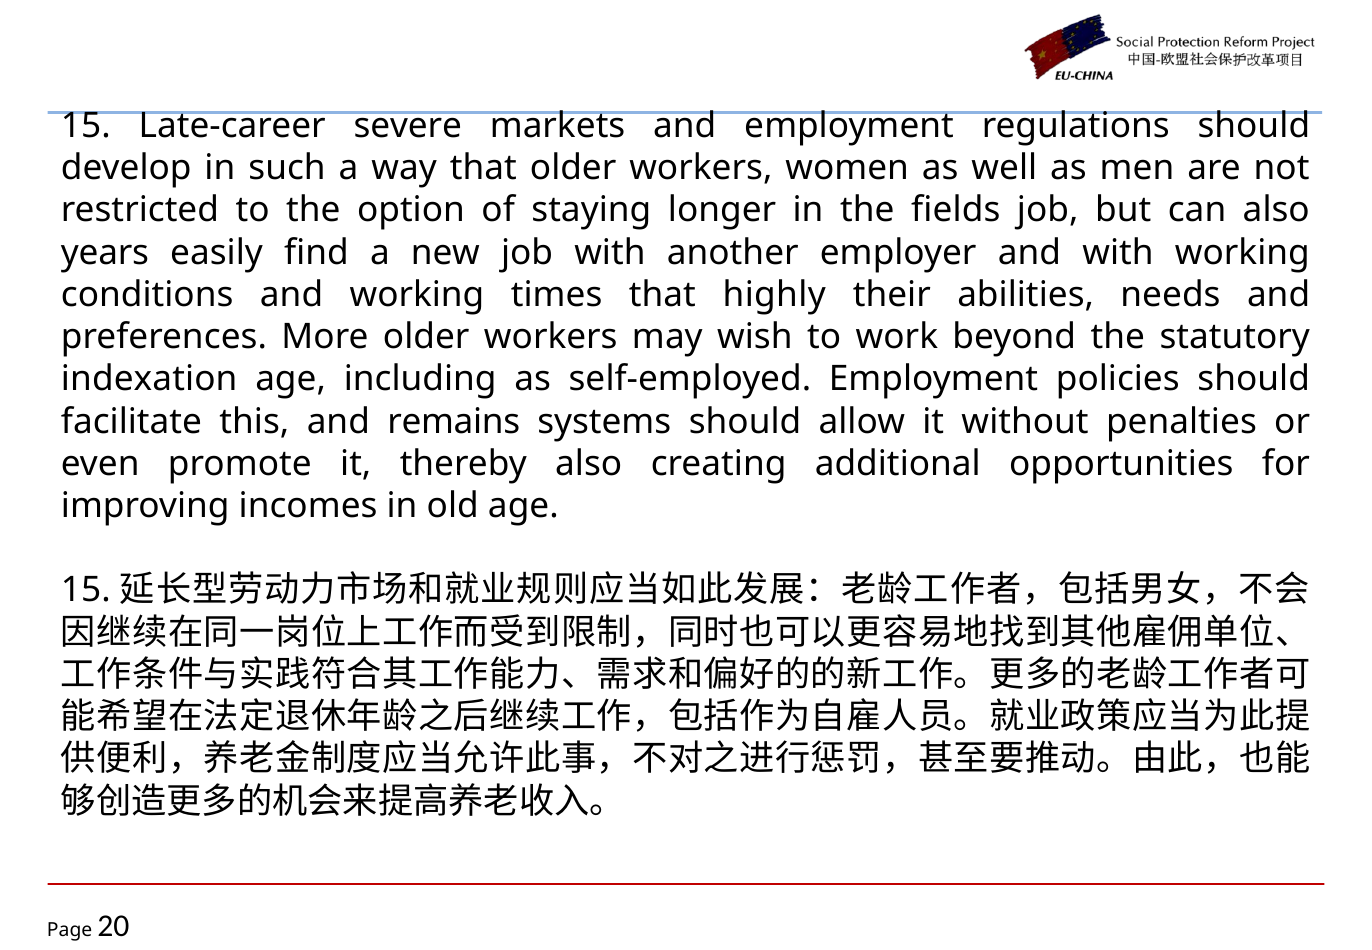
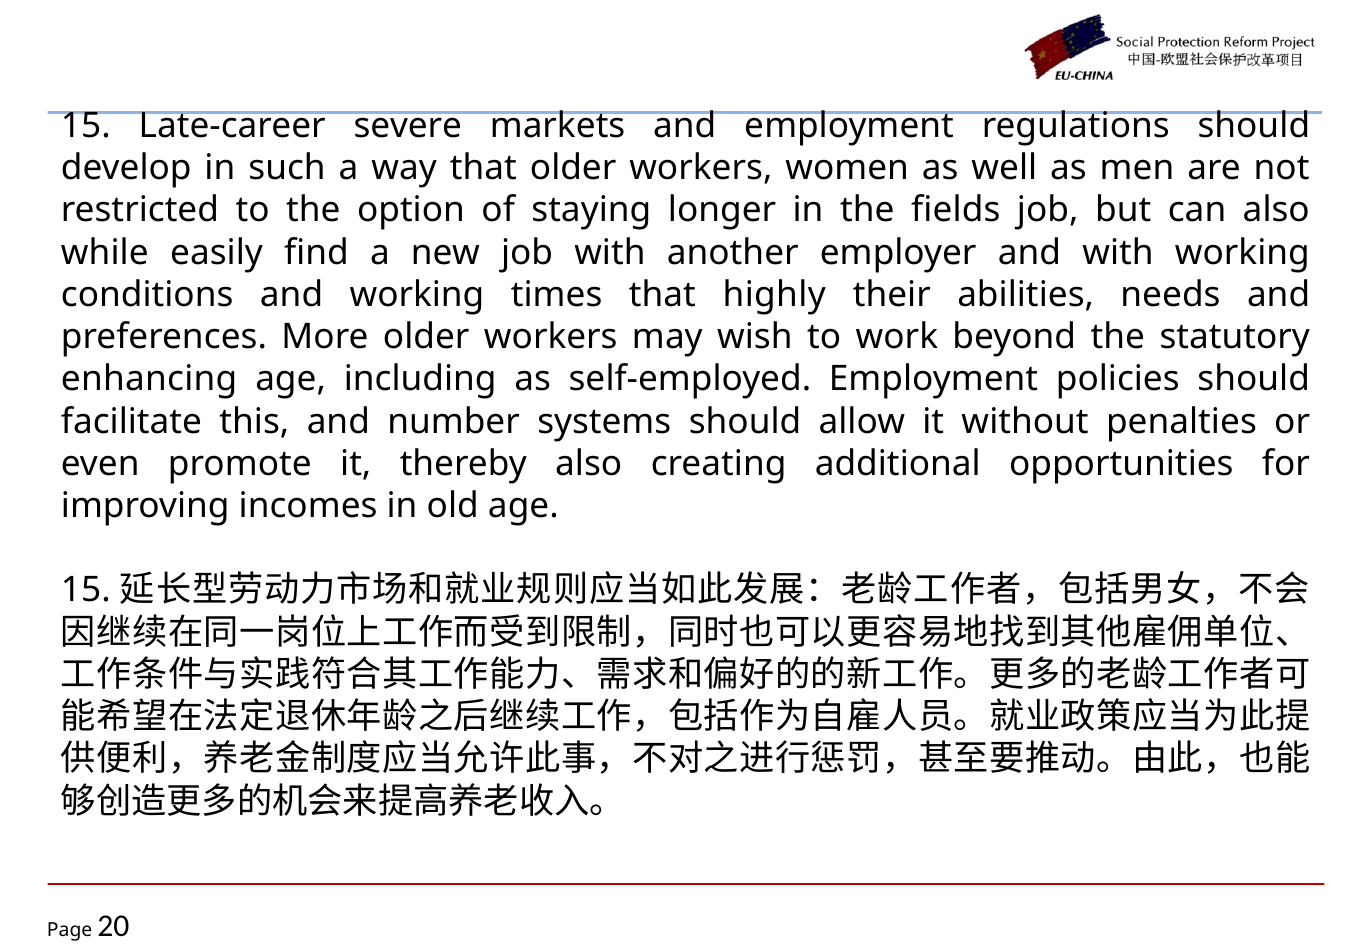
years: years -> while
indexation: indexation -> enhancing
remains: remains -> number
